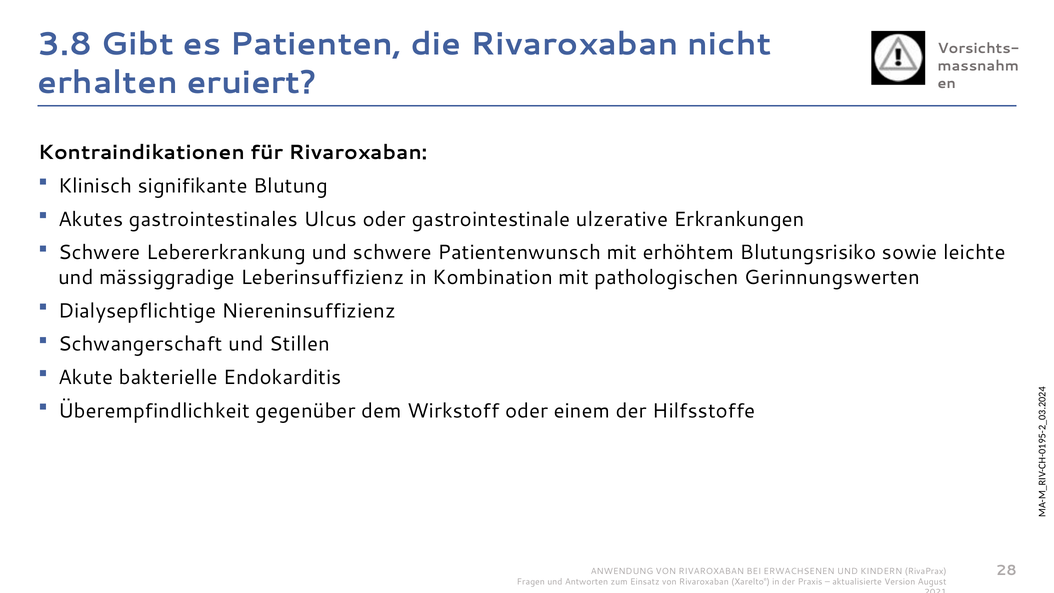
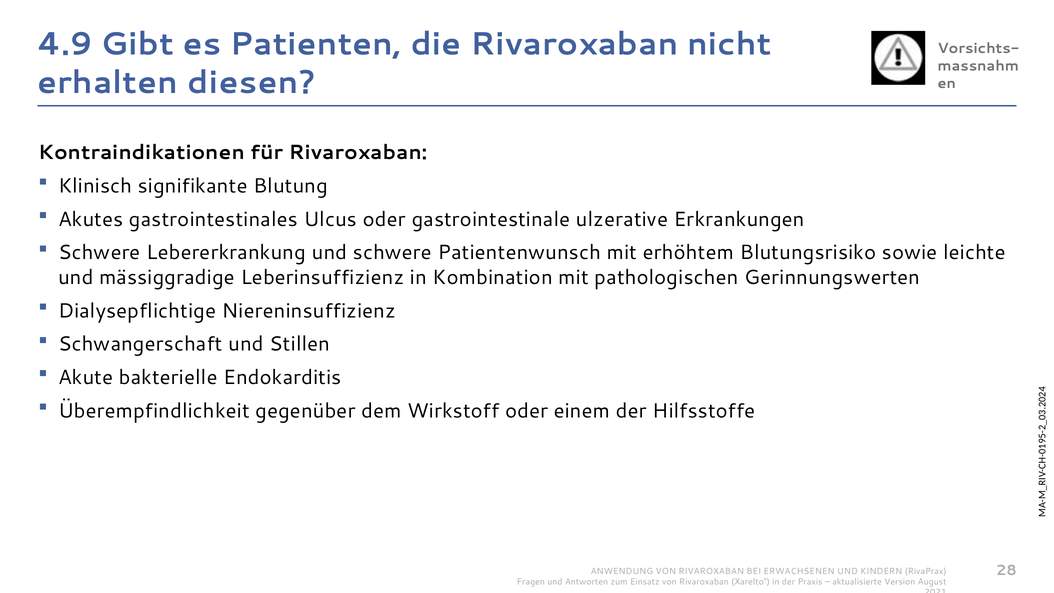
3.8: 3.8 -> 4.9
eruiert: eruiert -> diesen
